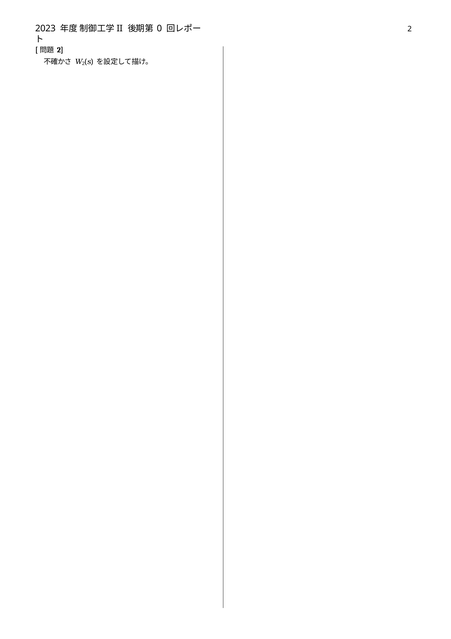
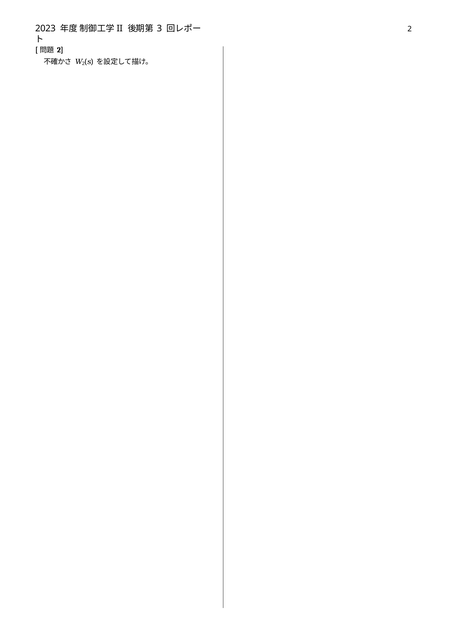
0: 0 -> 3
